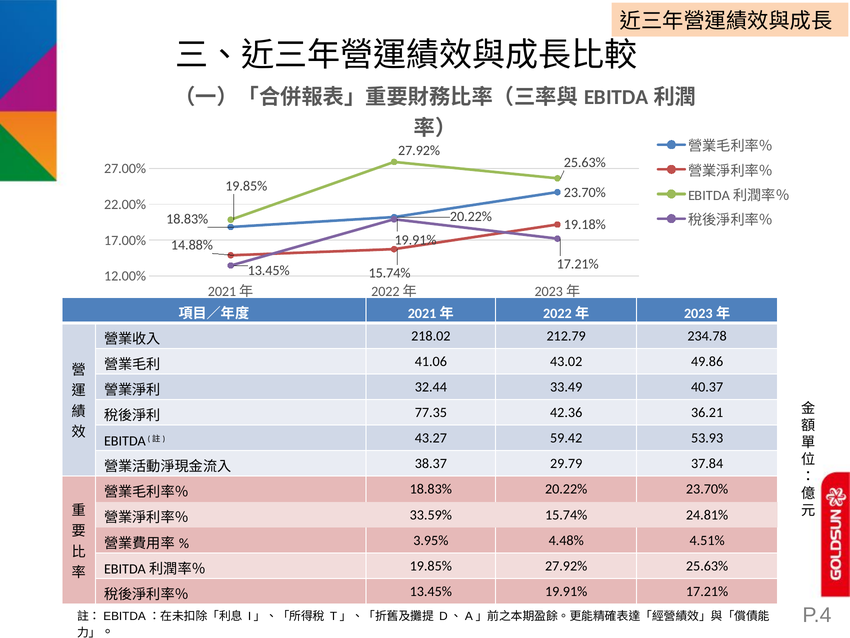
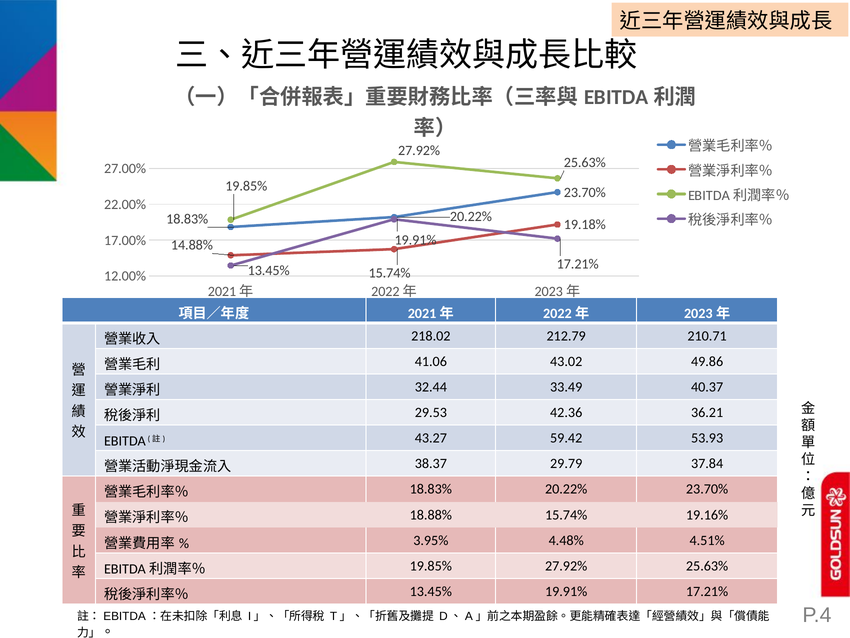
234.78: 234.78 -> 210.71
77.35: 77.35 -> 29.53
33.59%: 33.59% -> 18.88%
24.81%: 24.81% -> 19.16%
